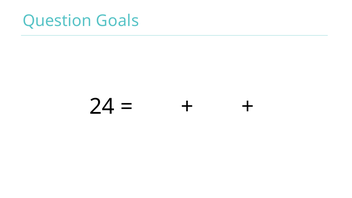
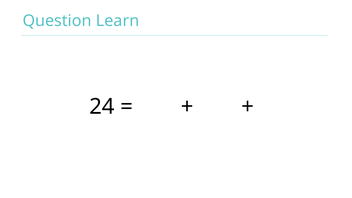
Goals: Goals -> Learn
